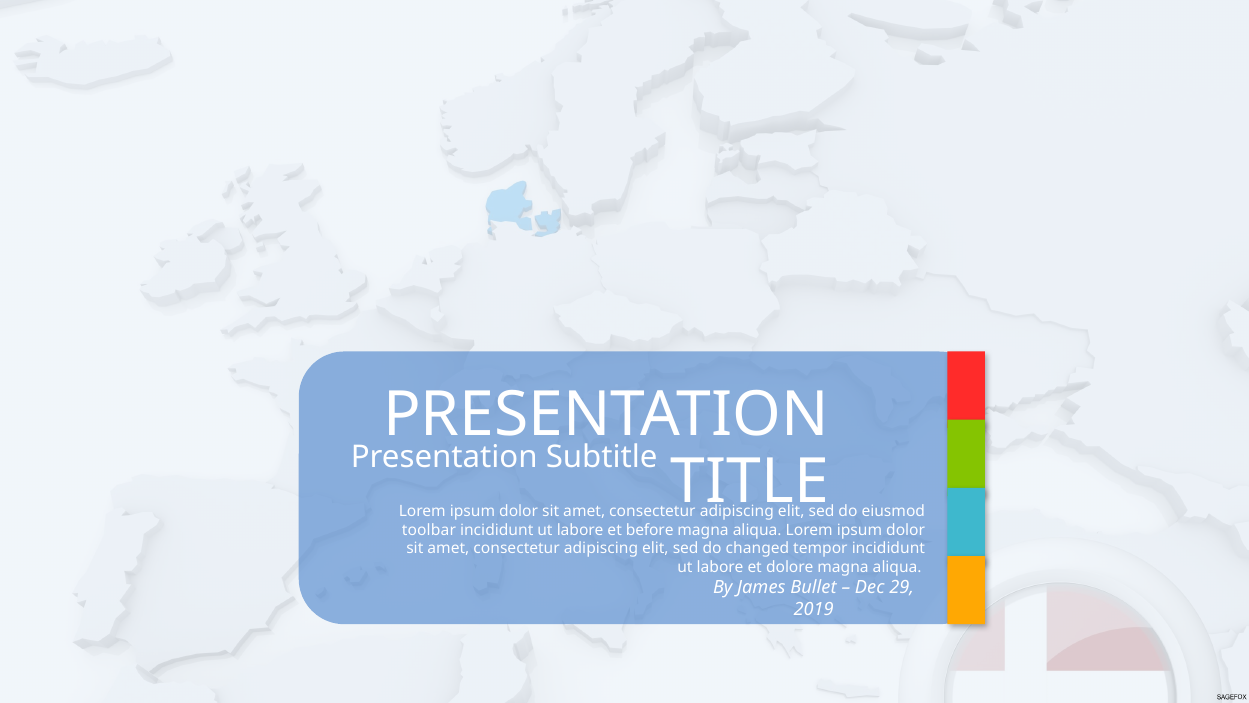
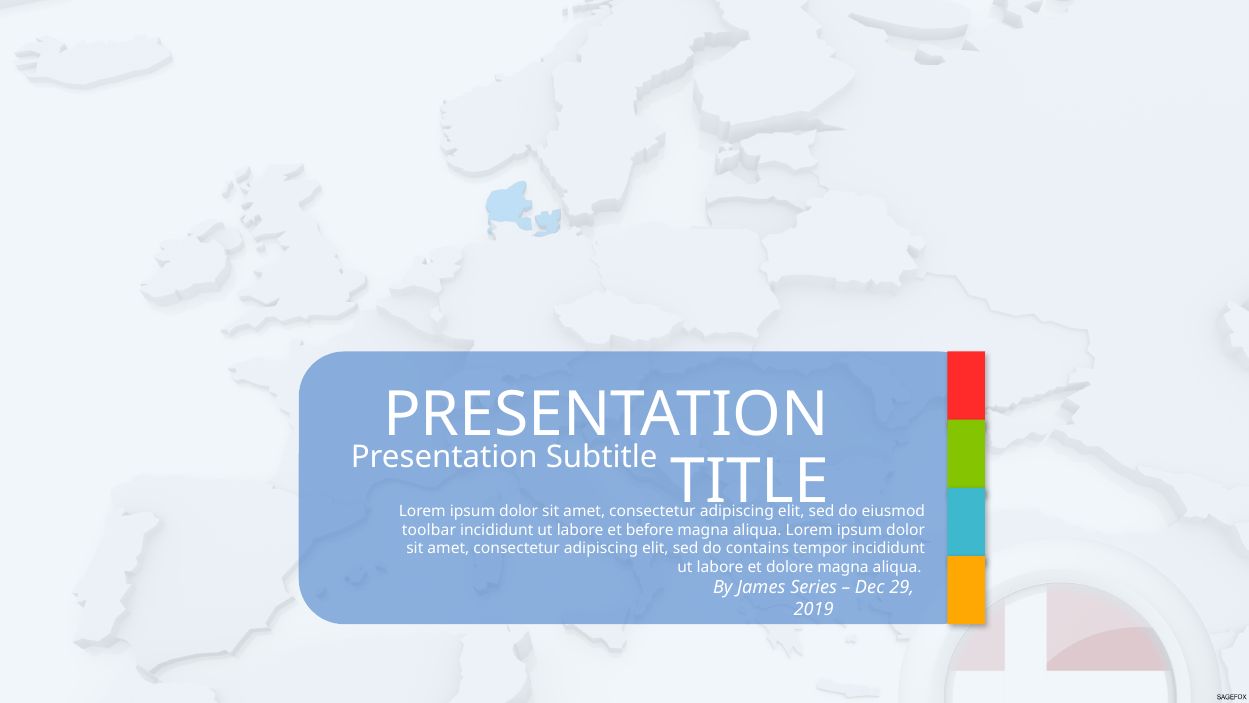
changed: changed -> contains
Bullet: Bullet -> Series
